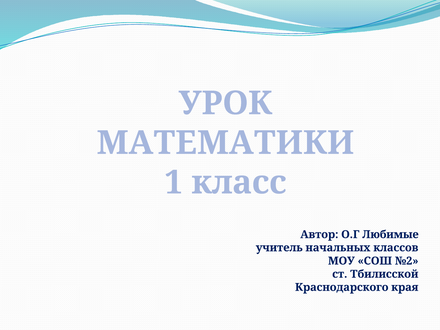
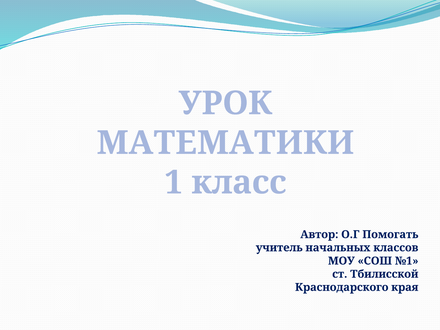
Любимые: Любимые -> Помогать
№2: №2 -> №1
